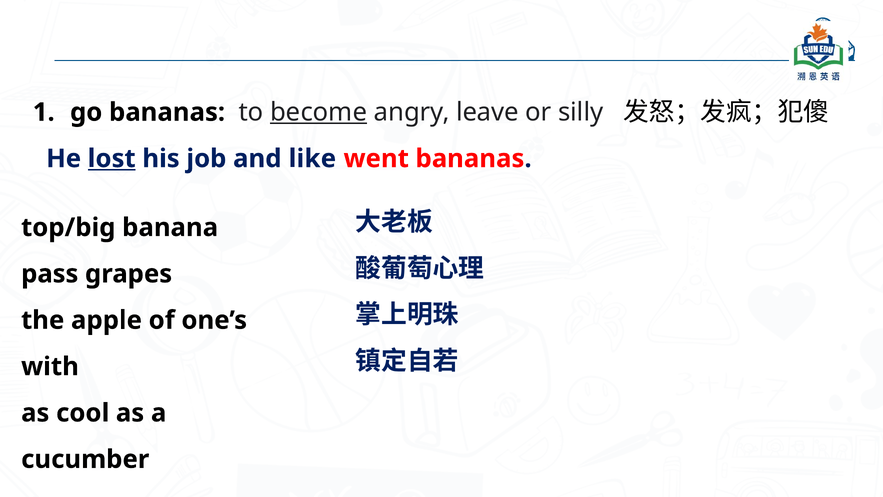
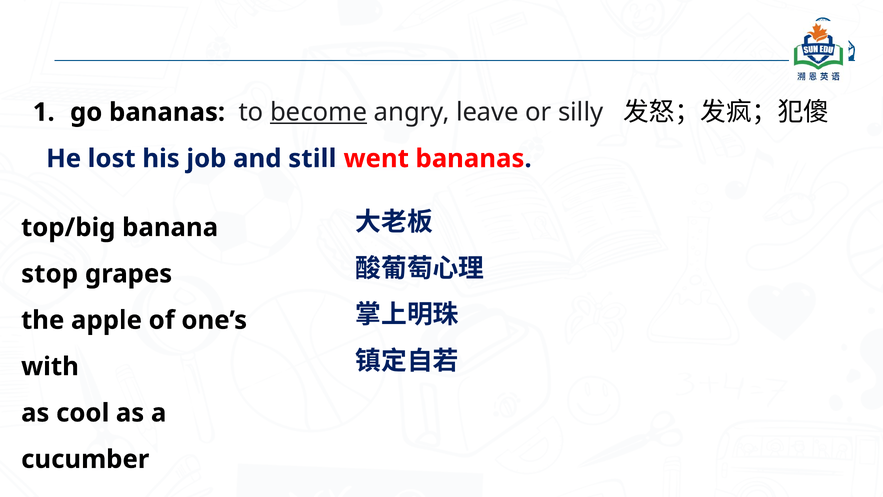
lost underline: present -> none
like: like -> still
pass: pass -> stop
